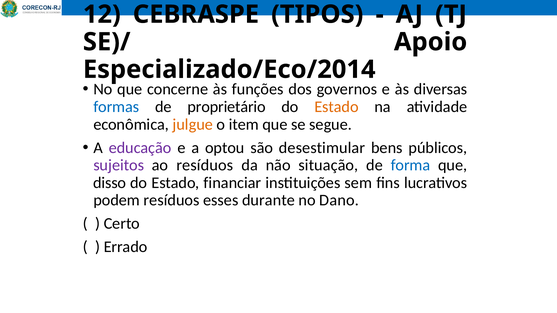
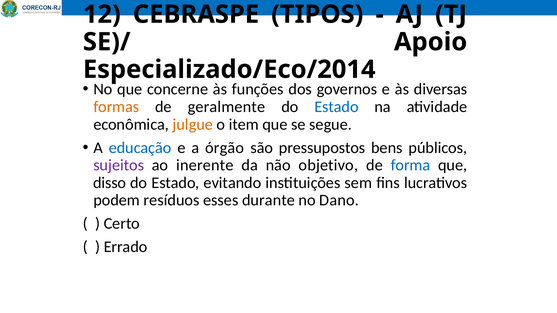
formas colour: blue -> orange
proprietário: proprietário -> geralmente
Estado at (337, 107) colour: orange -> blue
educação colour: purple -> blue
optou: optou -> órgão
desestimular: desestimular -> pressupostos
ao resíduos: resíduos -> inerente
situação: situação -> objetivo
financiar: financiar -> evitando
